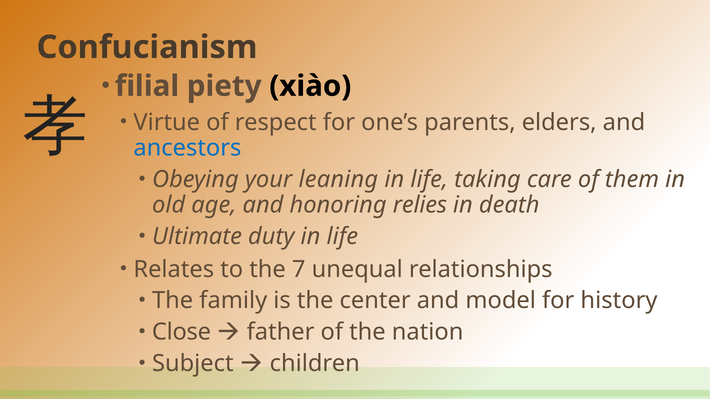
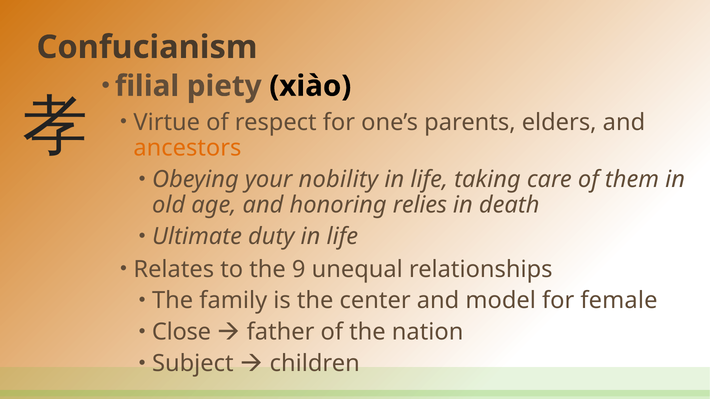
ancestors colour: blue -> orange
leaning: leaning -> nobility
7: 7 -> 9
history: history -> female
